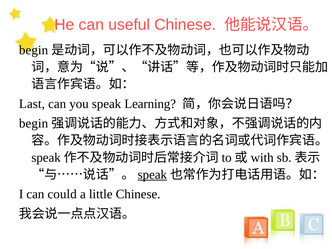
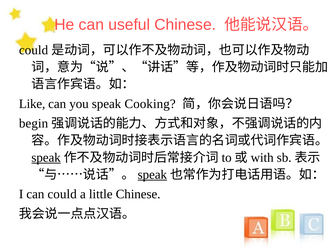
begin at (34, 50): begin -> could
Last: Last -> Like
Learning: Learning -> Cooking
speak at (46, 158) underline: none -> present
